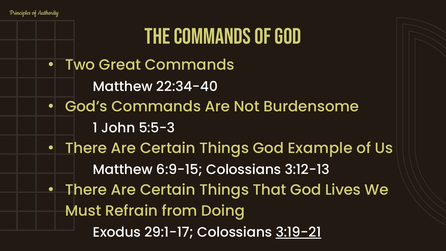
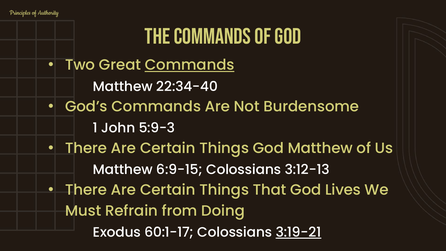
Commands at (190, 65) underline: none -> present
5:5-3: 5:5-3 -> 5:9-3
God Example: Example -> Matthew
29:1-17: 29:1-17 -> 60:1-17
